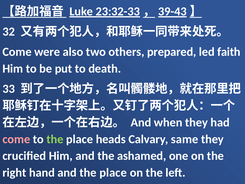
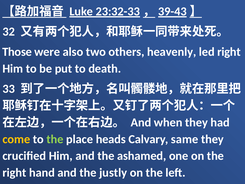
Come at (17, 52): Come -> Those
prepared: prepared -> heavenly
led faith: faith -> right
come at (16, 139) colour: pink -> yellow
and the place: place -> justly
